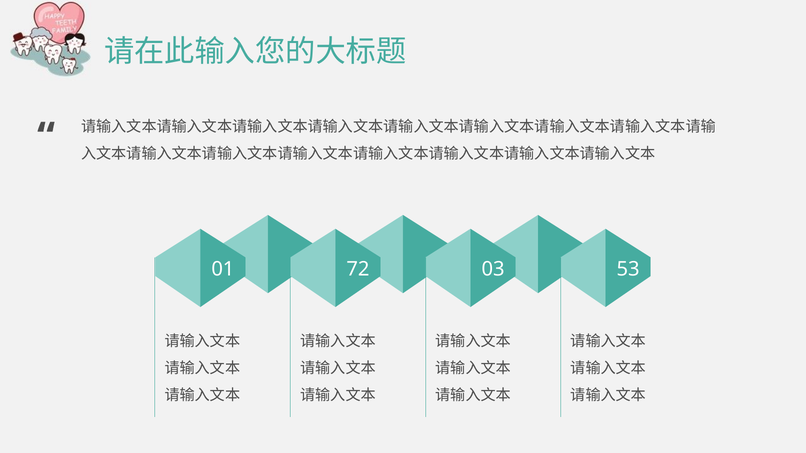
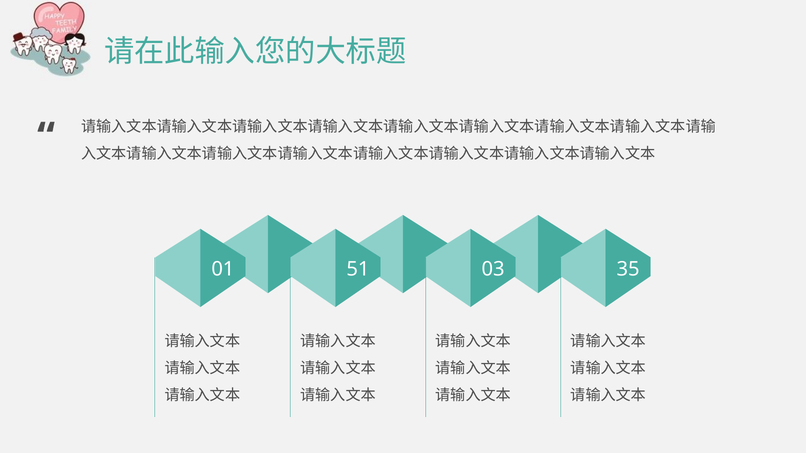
72: 72 -> 51
53: 53 -> 35
